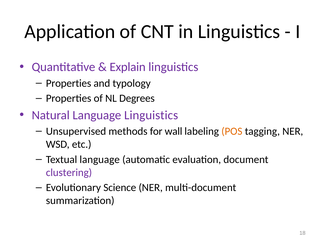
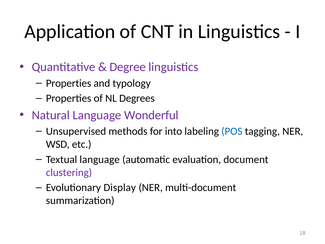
Explain: Explain -> Degree
Language Linguistics: Linguistics -> Wonderful
wall: wall -> into
POS colour: orange -> blue
Science: Science -> Display
